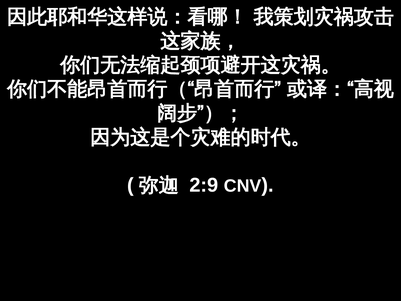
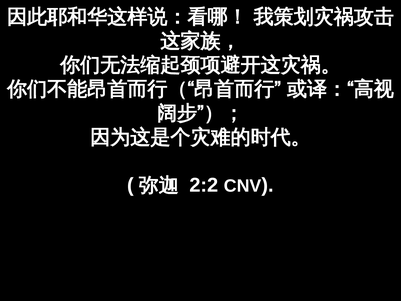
2:9: 2:9 -> 2:2
